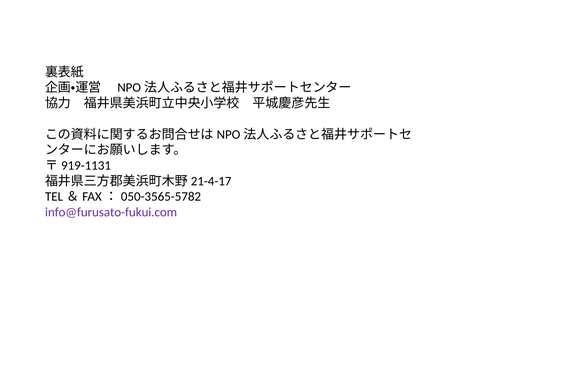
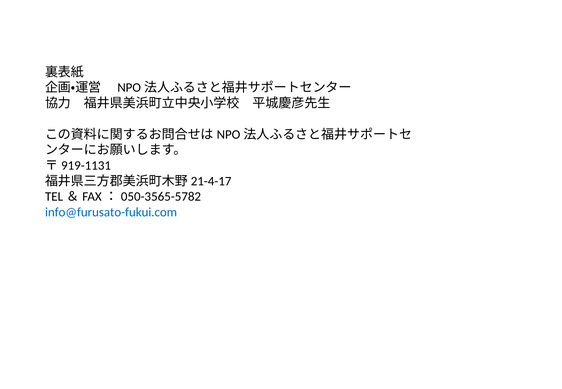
info@furusato-fukui.com colour: purple -> blue
